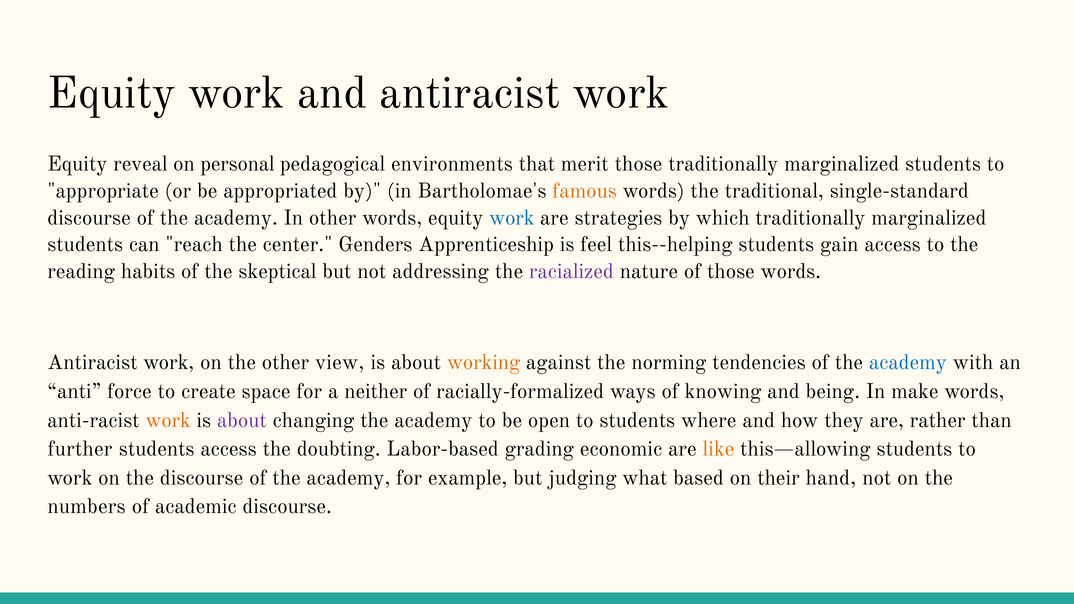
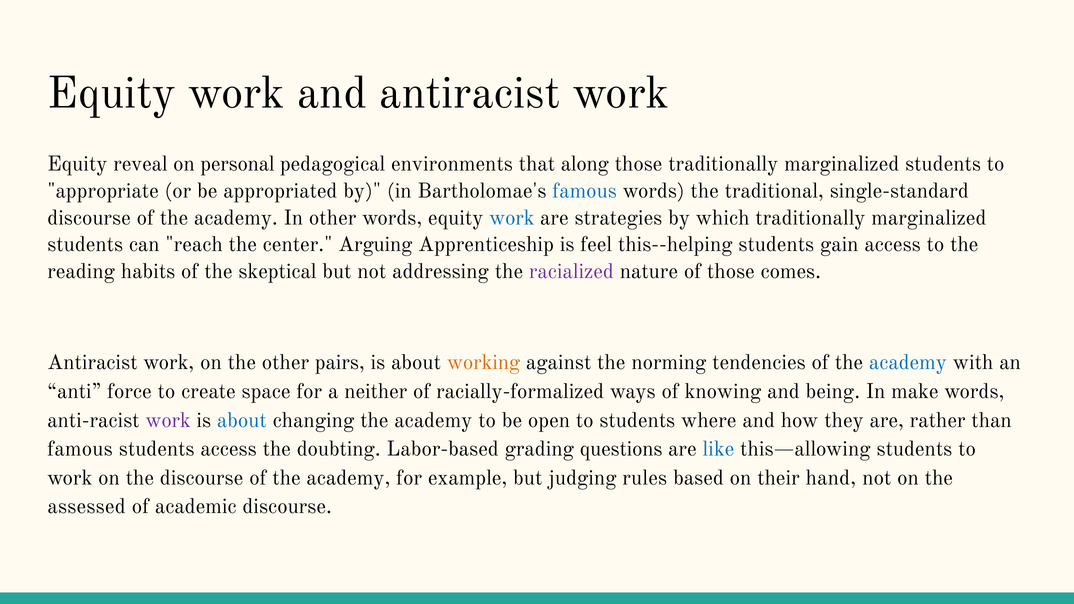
merit: merit -> along
famous at (585, 191) colour: orange -> blue
Genders: Genders -> Arguing
those words: words -> comes
view: view -> pairs
work at (168, 420) colour: orange -> purple
about at (242, 420) colour: purple -> blue
further at (80, 449): further -> famous
economic: economic -> questions
like colour: orange -> blue
what: what -> rules
numbers: numbers -> assessed
